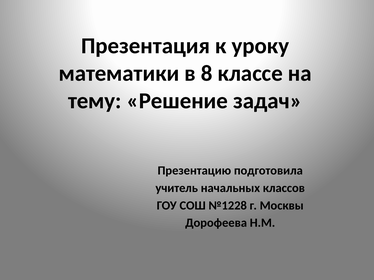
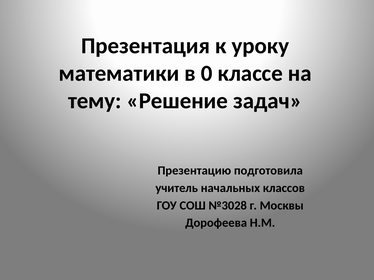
8: 8 -> 0
№1228: №1228 -> №3028
